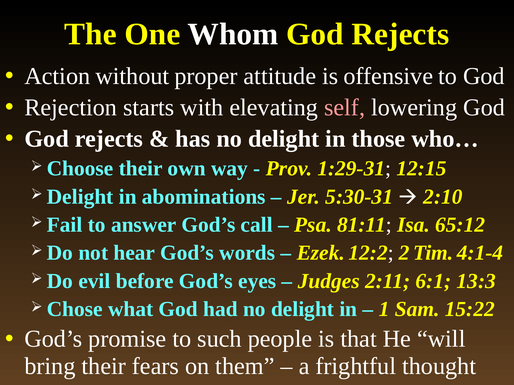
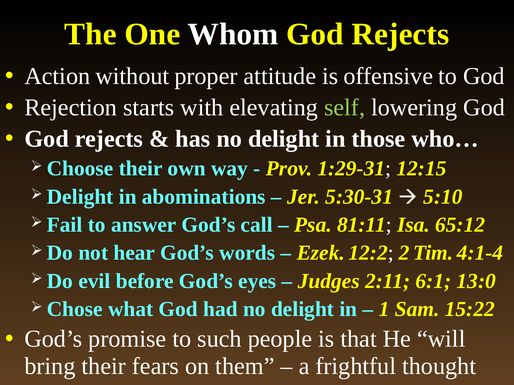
self colour: pink -> light green
2:10: 2:10 -> 5:10
13:3: 13:3 -> 13:0
